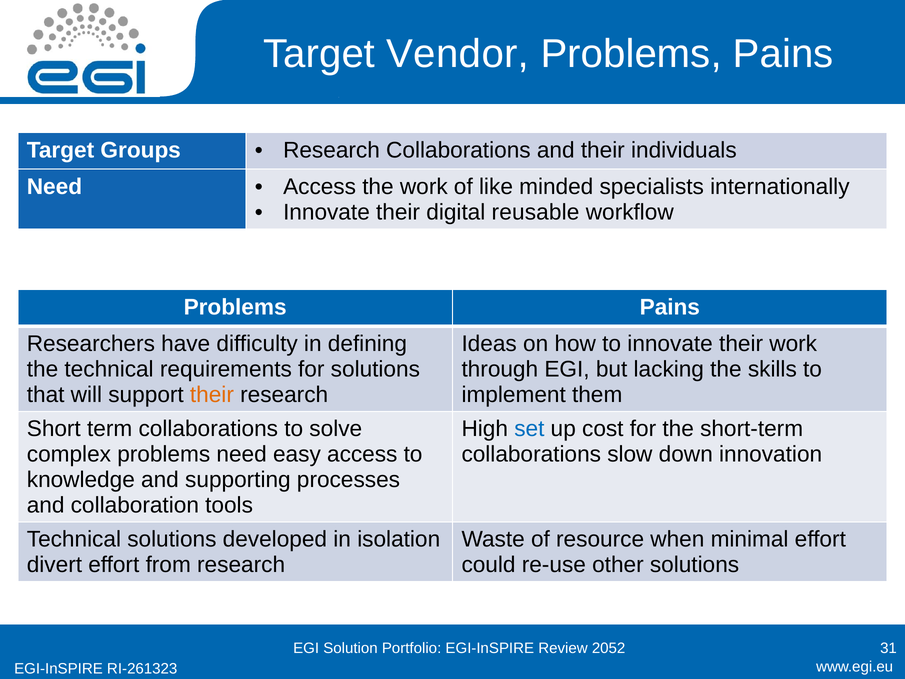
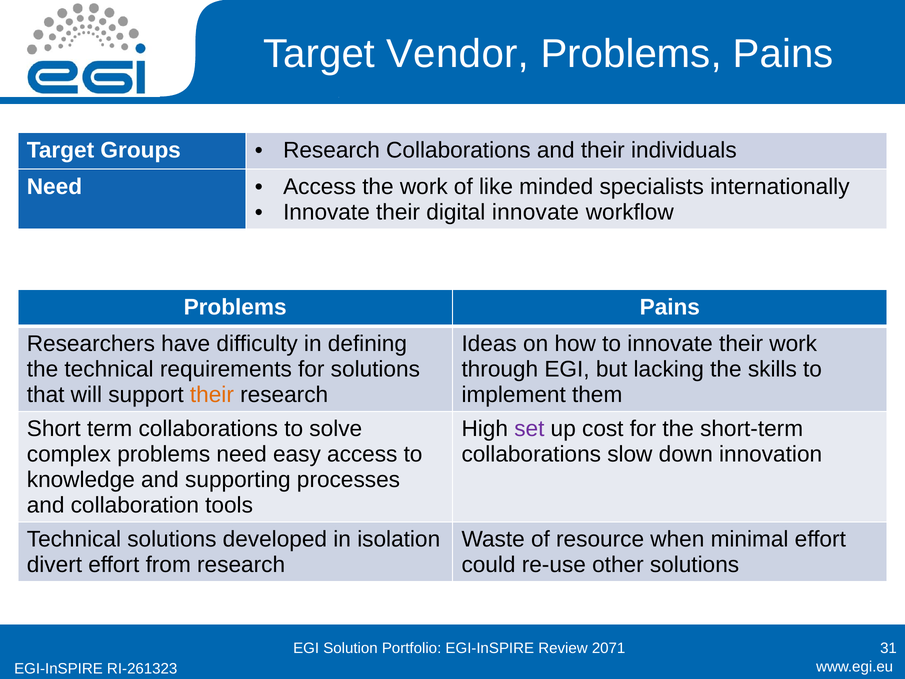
digital reusable: reusable -> innovate
set colour: blue -> purple
2052: 2052 -> 2071
